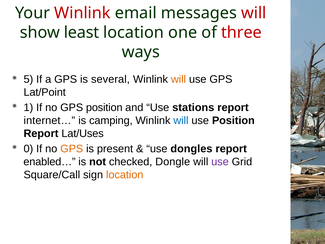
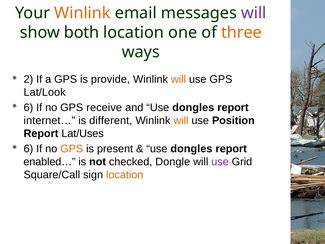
Winlink at (82, 13) colour: red -> orange
will at (254, 13) colour: red -> purple
least: least -> both
three colour: red -> orange
5: 5 -> 2
several: several -> provide
Lat/Point: Lat/Point -> Lat/Look
1 at (28, 107): 1 -> 6
GPS position: position -> receive
and Use stations: stations -> dongles
camping: camping -> different
will at (181, 120) colour: blue -> orange
0 at (28, 149): 0 -> 6
